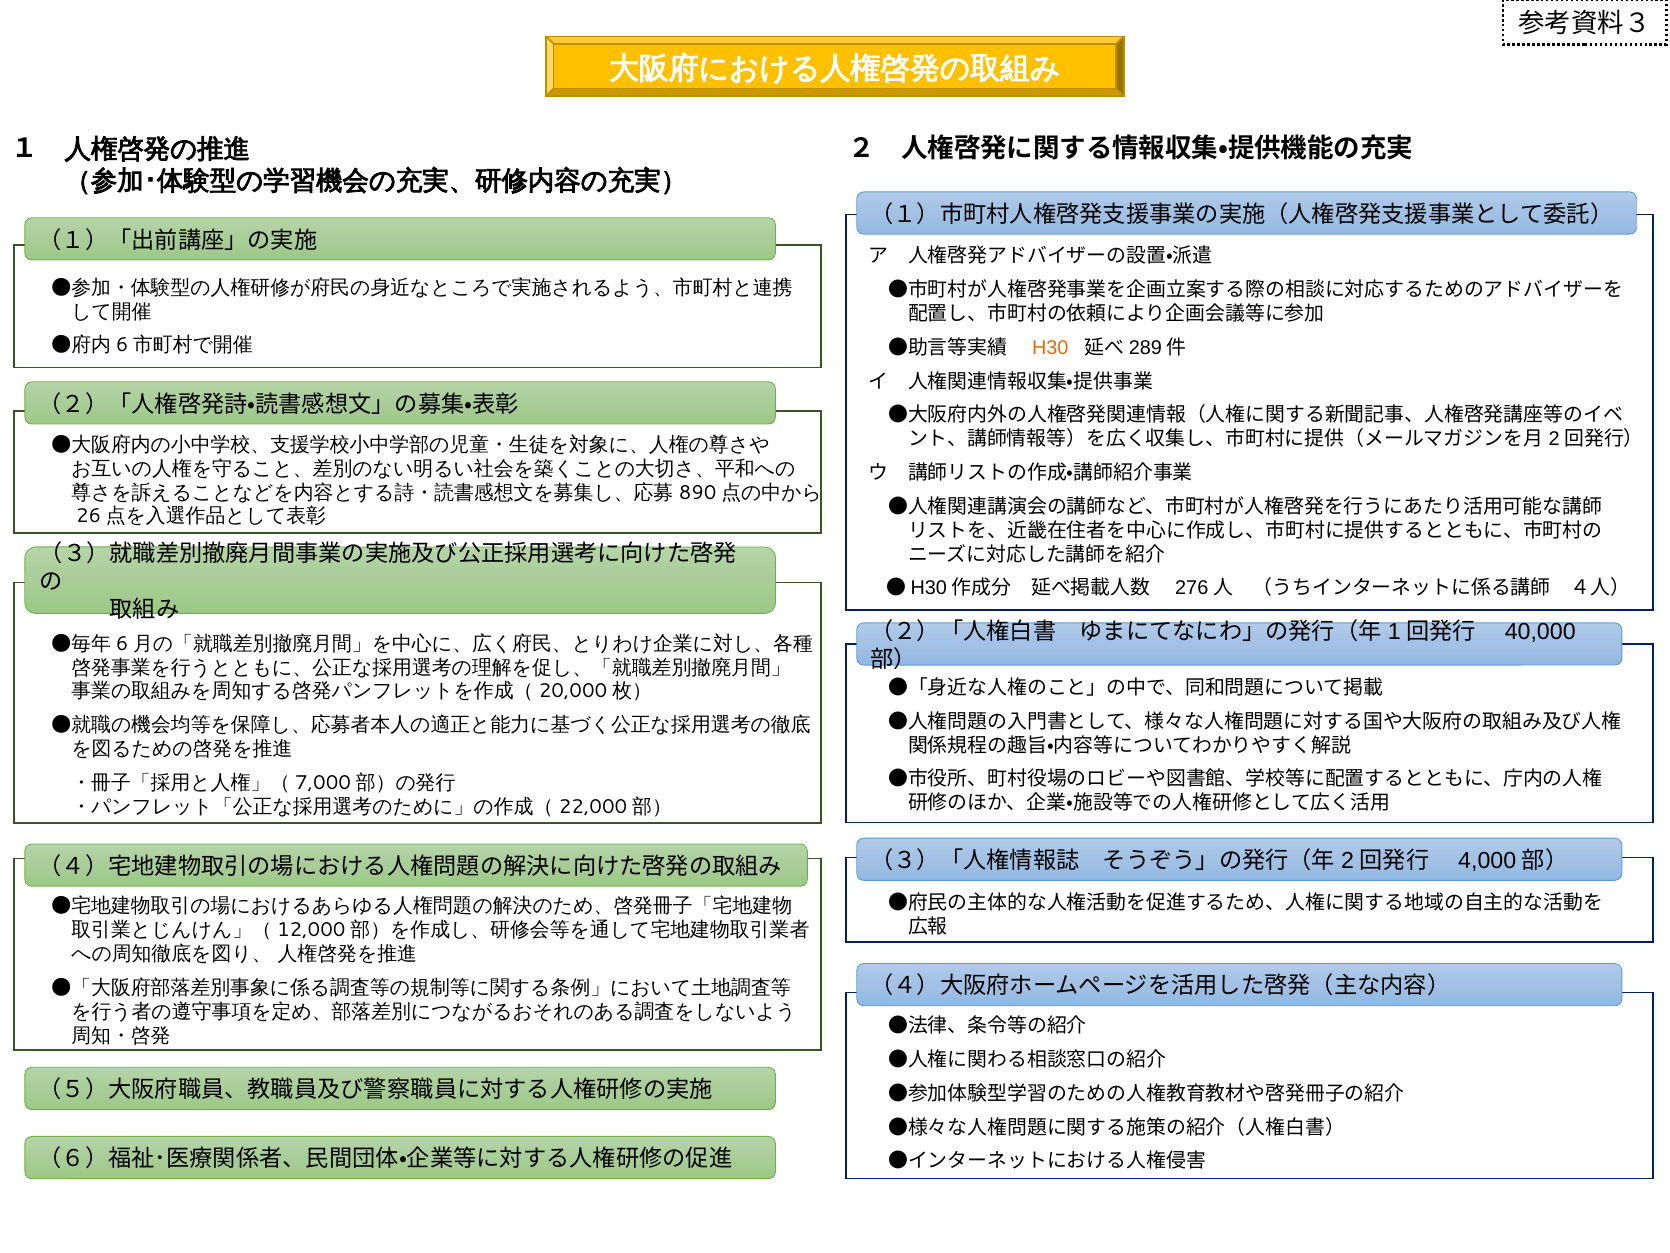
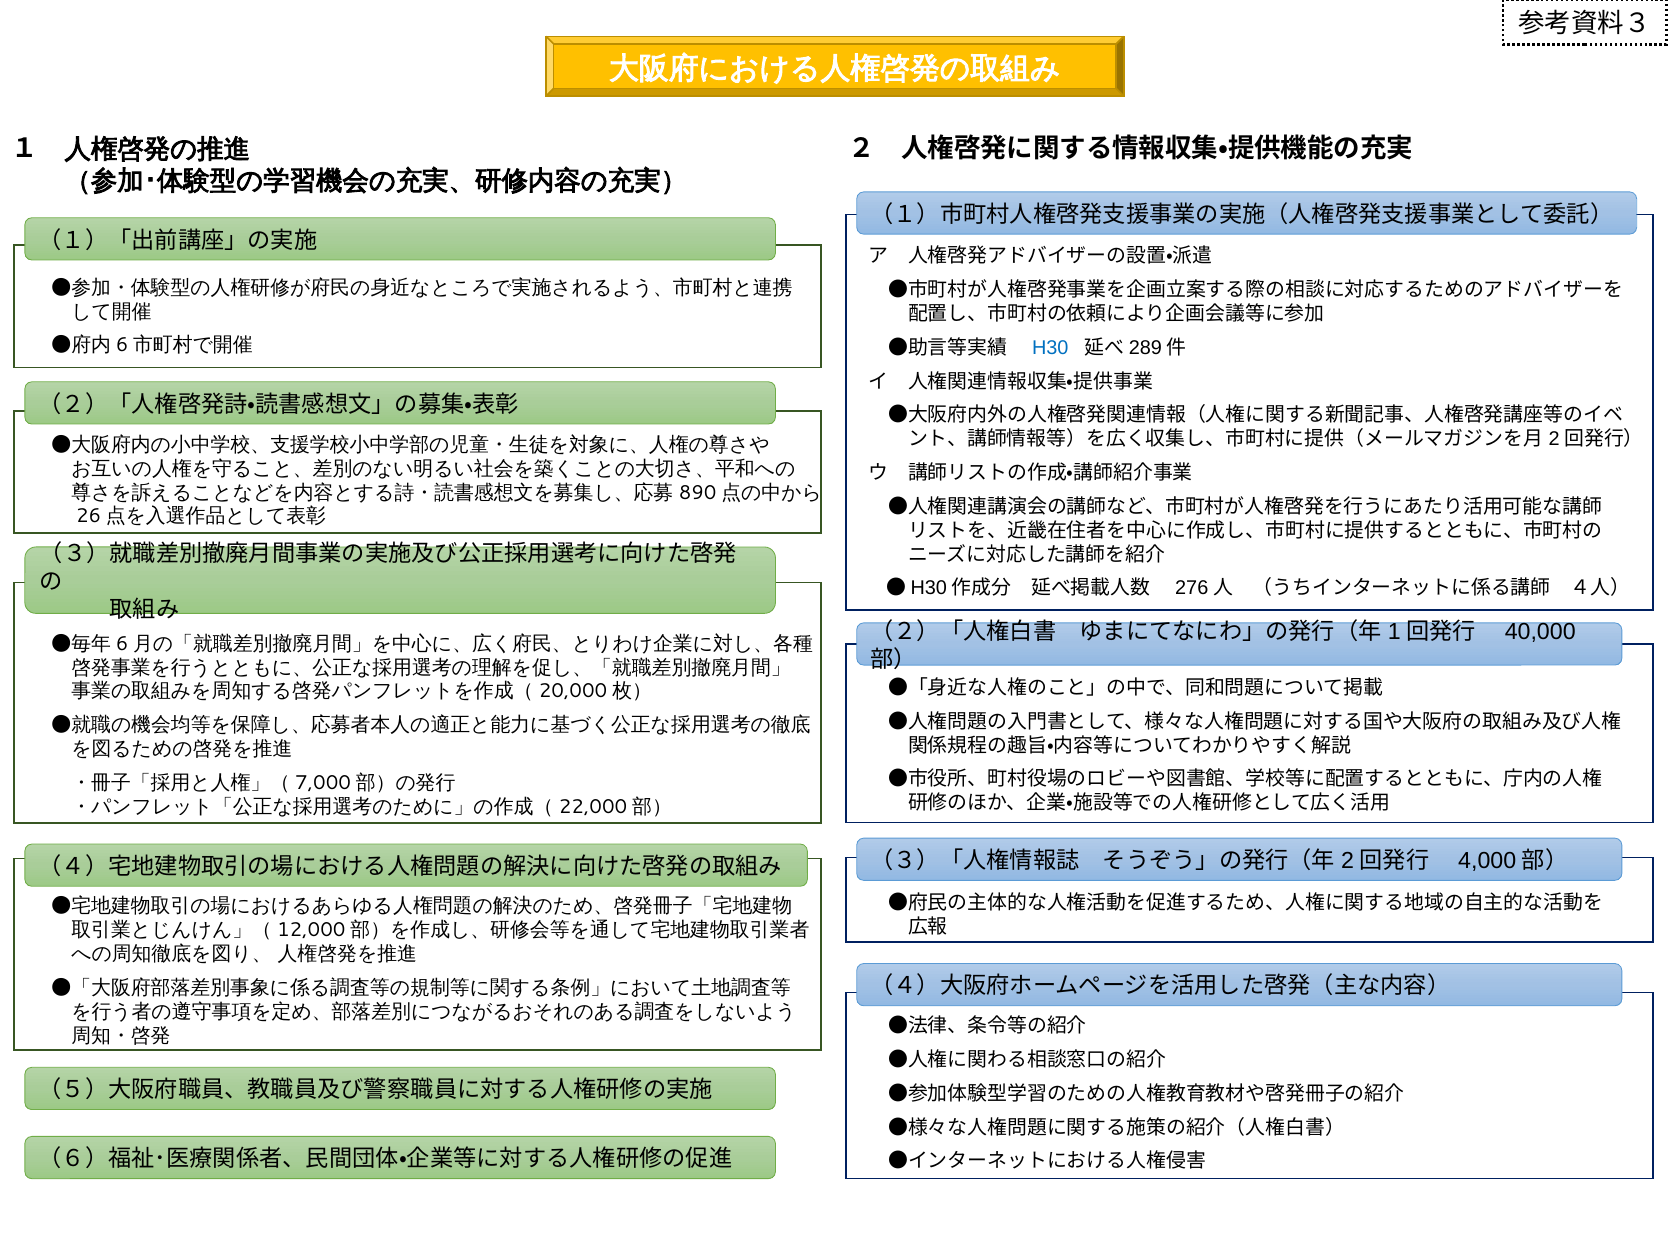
H30 colour: orange -> blue
